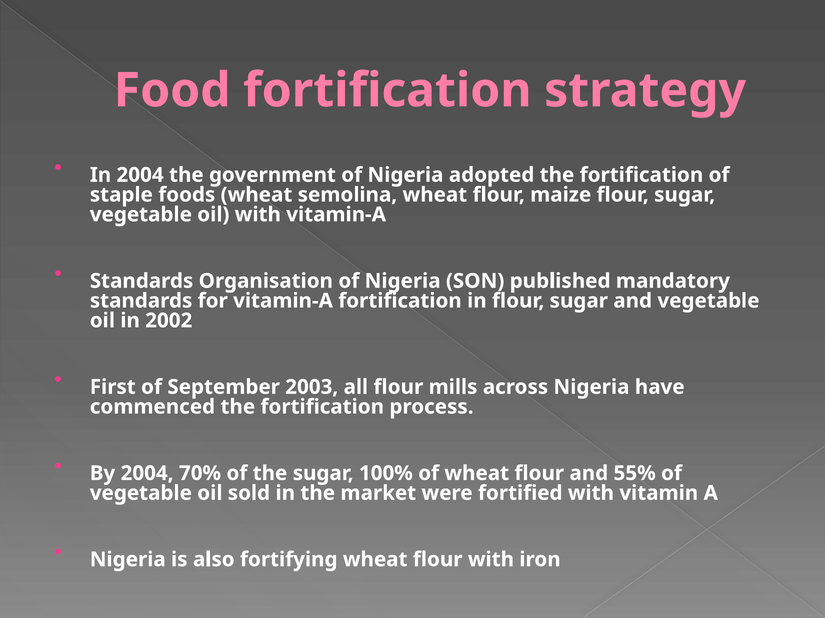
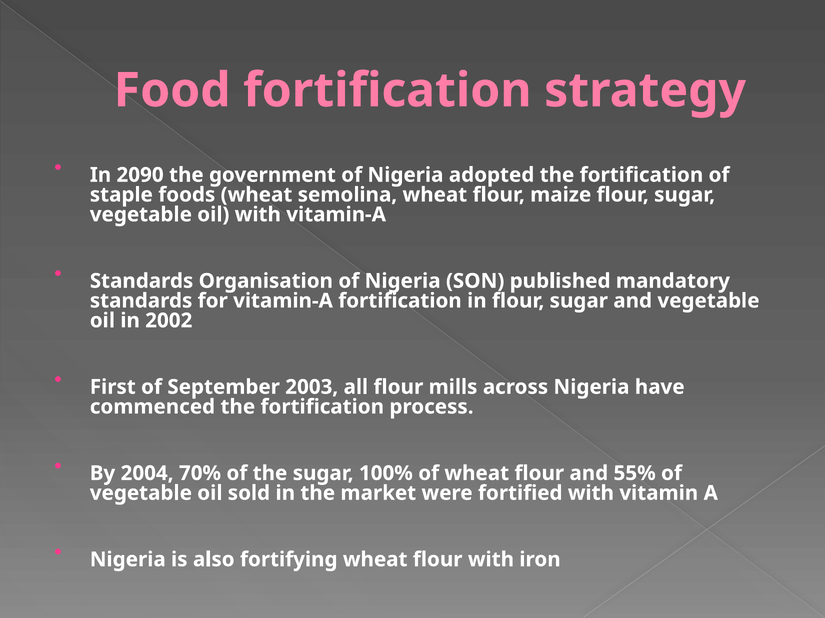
In 2004: 2004 -> 2090
